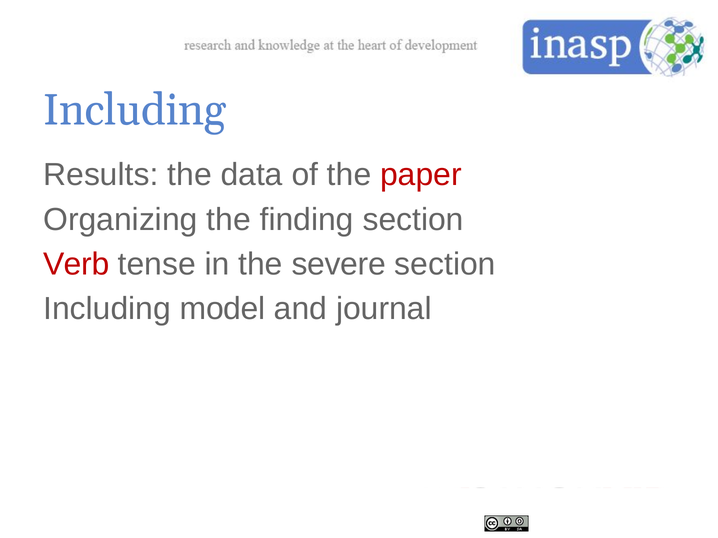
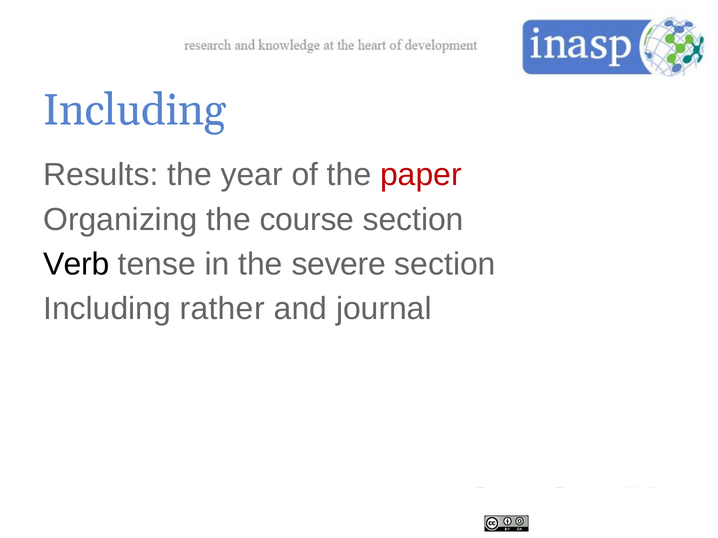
data: data -> year
finding: finding -> course
Verb colour: red -> black
model: model -> rather
